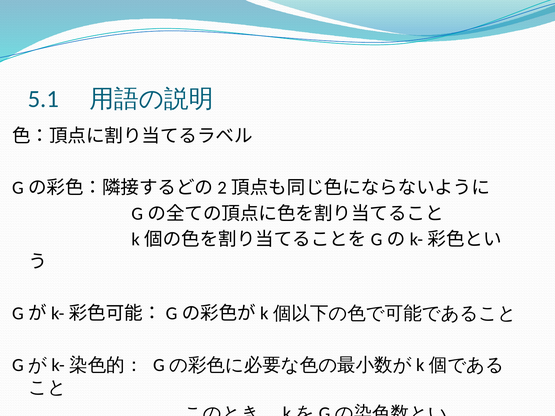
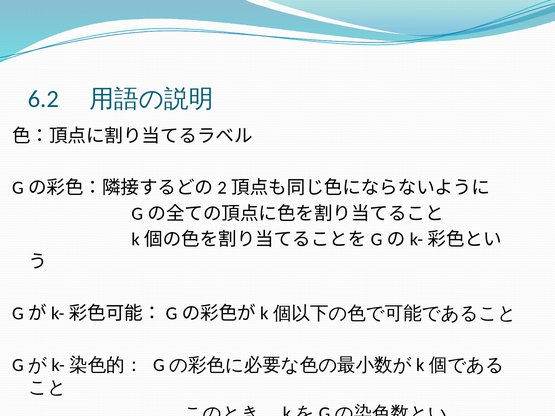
5.1: 5.1 -> 6.2
